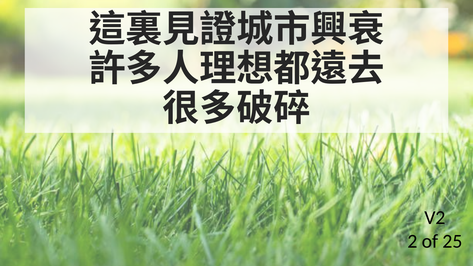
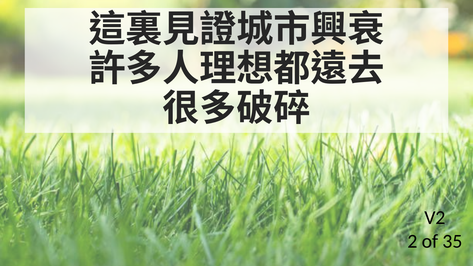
25: 25 -> 35
